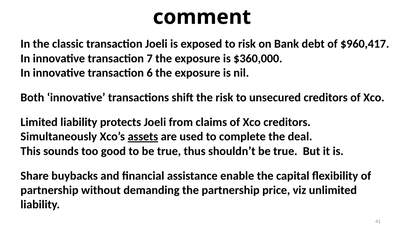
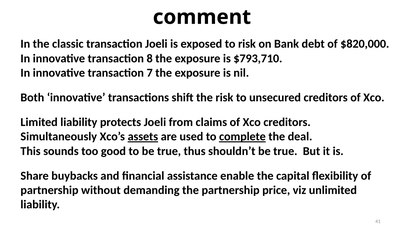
$960,417: $960,417 -> $820,000
7: 7 -> 8
$360,000: $360,000 -> $793,710
6: 6 -> 7
complete underline: none -> present
